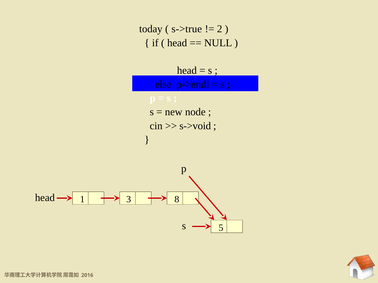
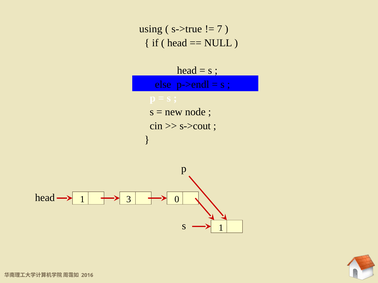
today: today -> using
2: 2 -> 7
s->void: s->void -> s->cout
8: 8 -> 0
s 5: 5 -> 1
